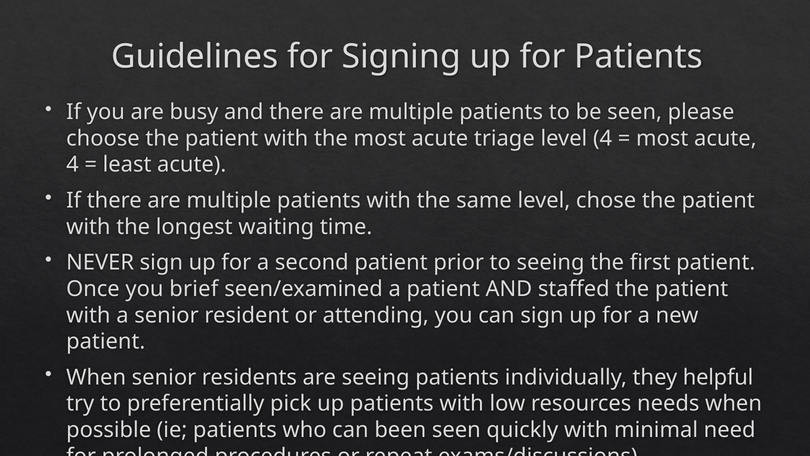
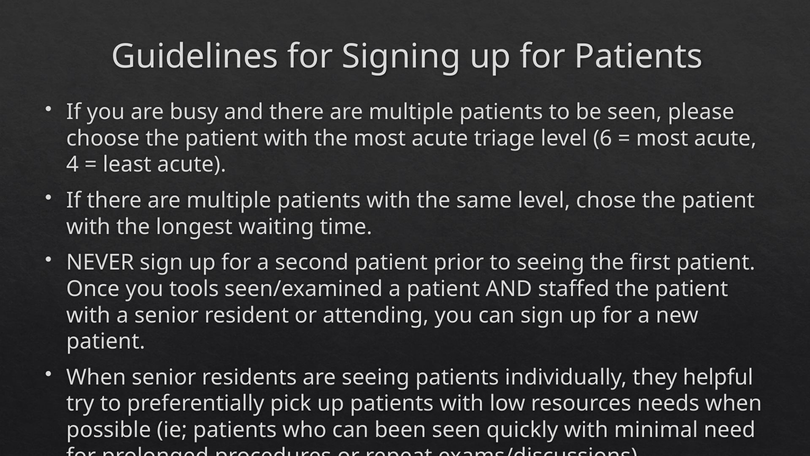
level 4: 4 -> 6
brief: brief -> tools
